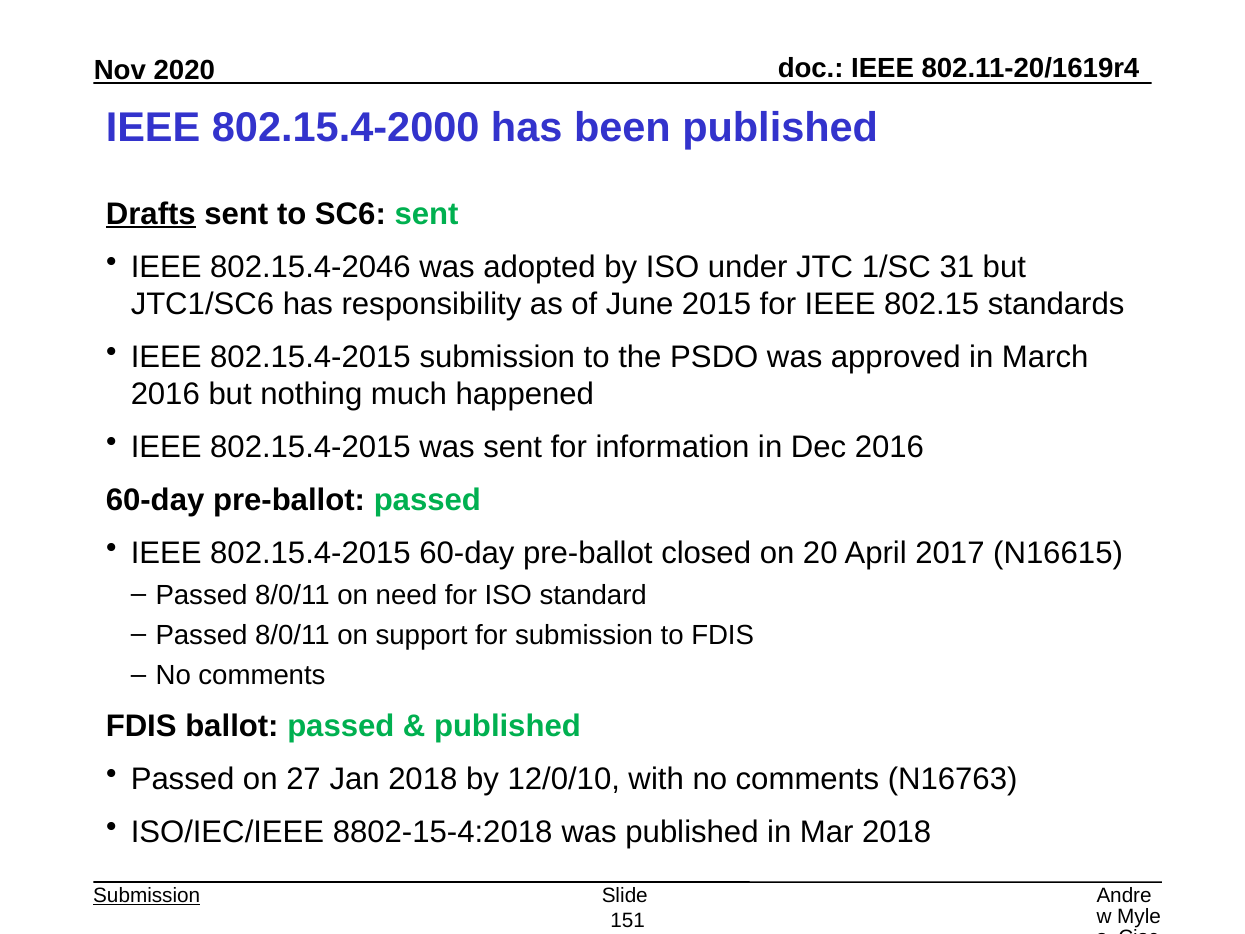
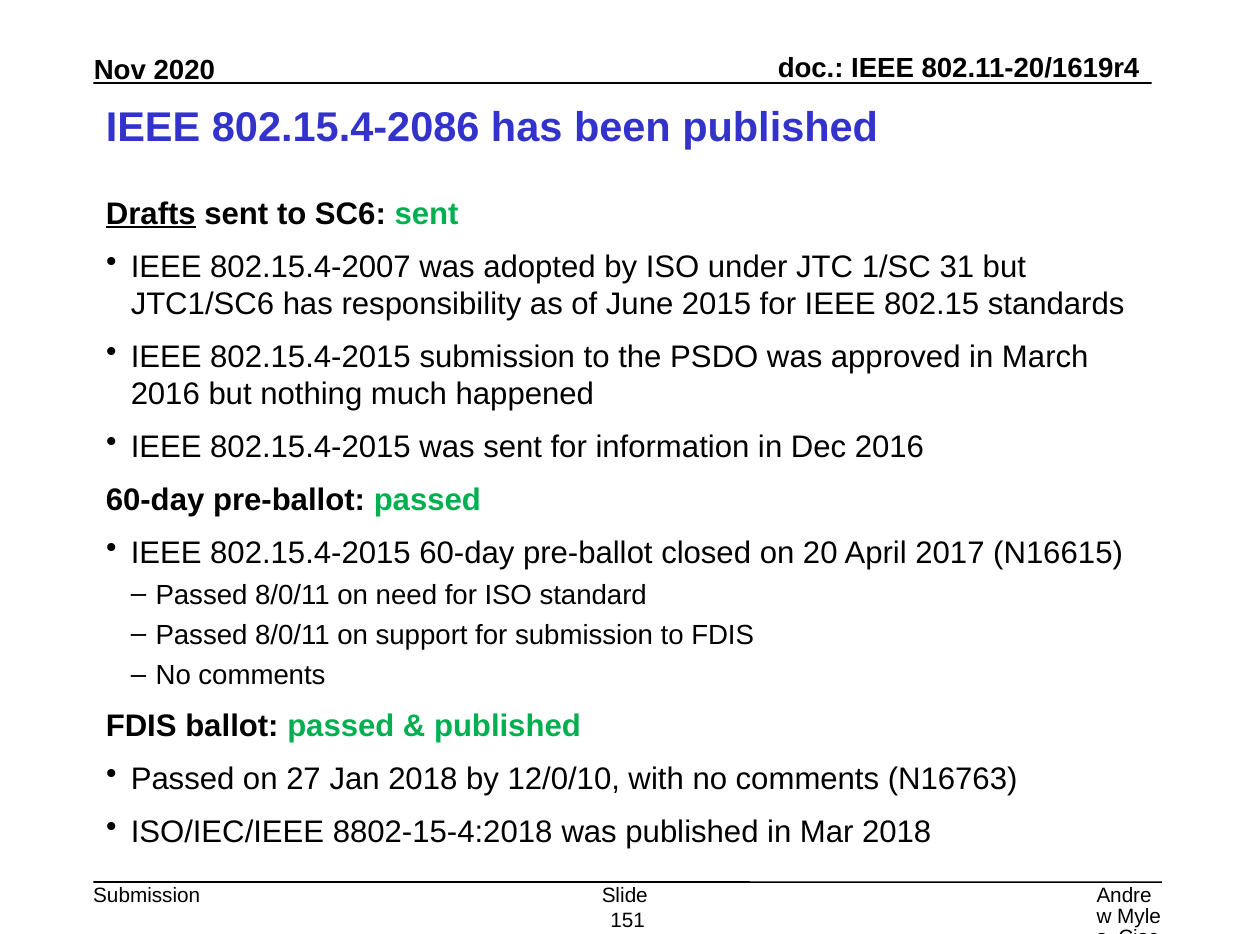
802.15.4-2000: 802.15.4-2000 -> 802.15.4-2086
802.15.4-2046: 802.15.4-2046 -> 802.15.4-2007
Submission at (147, 895) underline: present -> none
